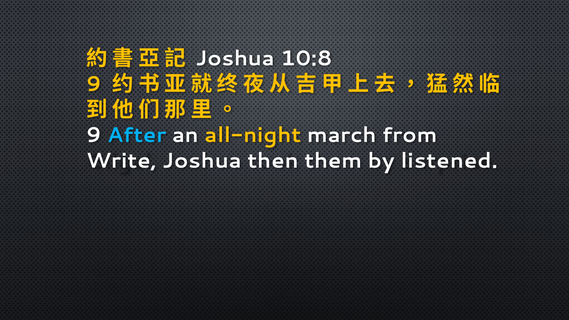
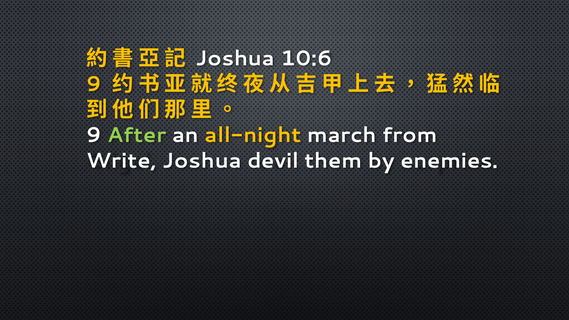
10:8: 10:8 -> 10:6
After colour: light blue -> light green
then: then -> devil
listened: listened -> enemies
